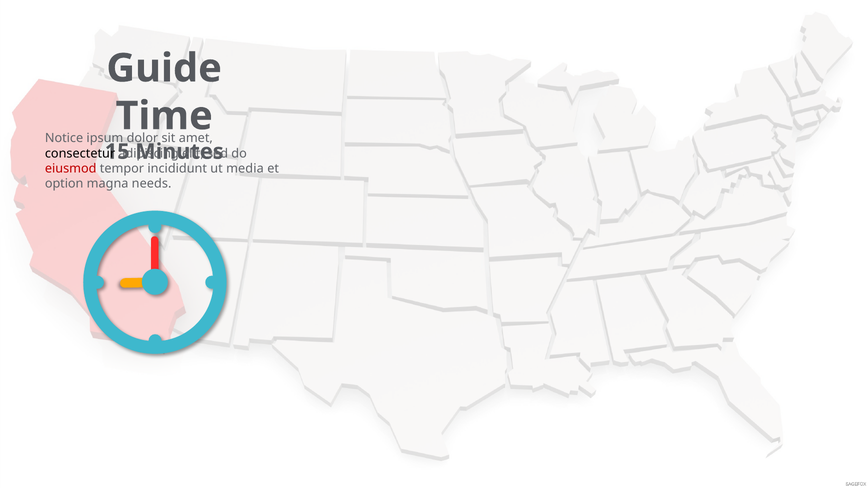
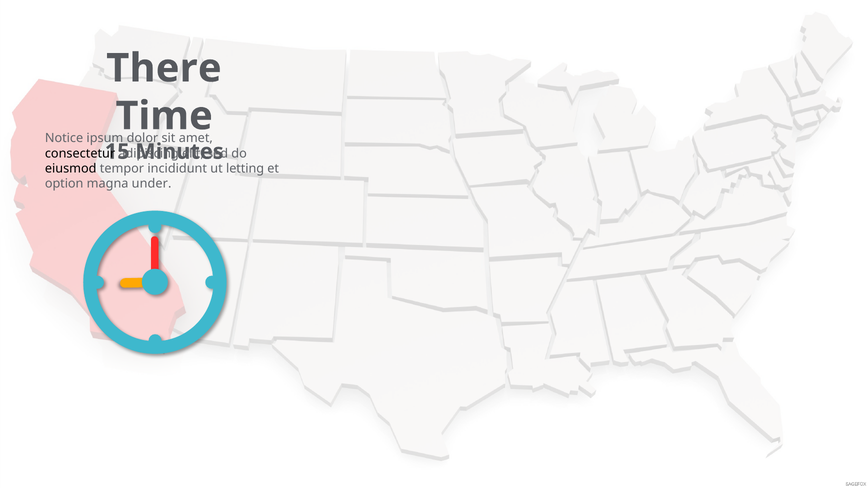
Guide: Guide -> There
eiusmod colour: red -> black
media: media -> letting
needs: needs -> under
